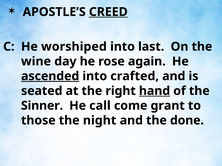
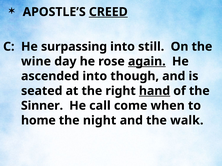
worshiped: worshiped -> surpassing
last: last -> still
again underline: none -> present
ascended underline: present -> none
crafted: crafted -> though
grant: grant -> when
those: those -> home
done: done -> walk
